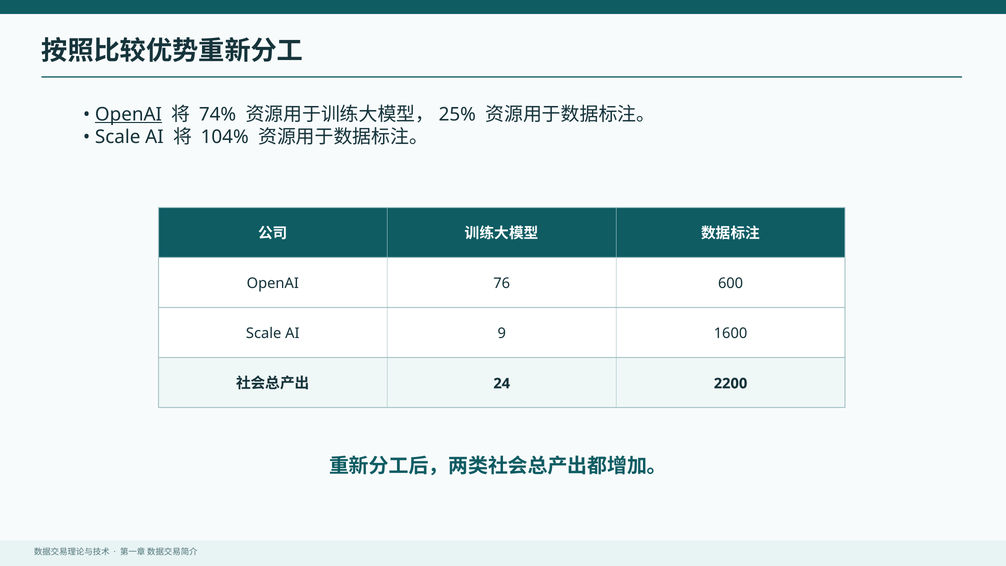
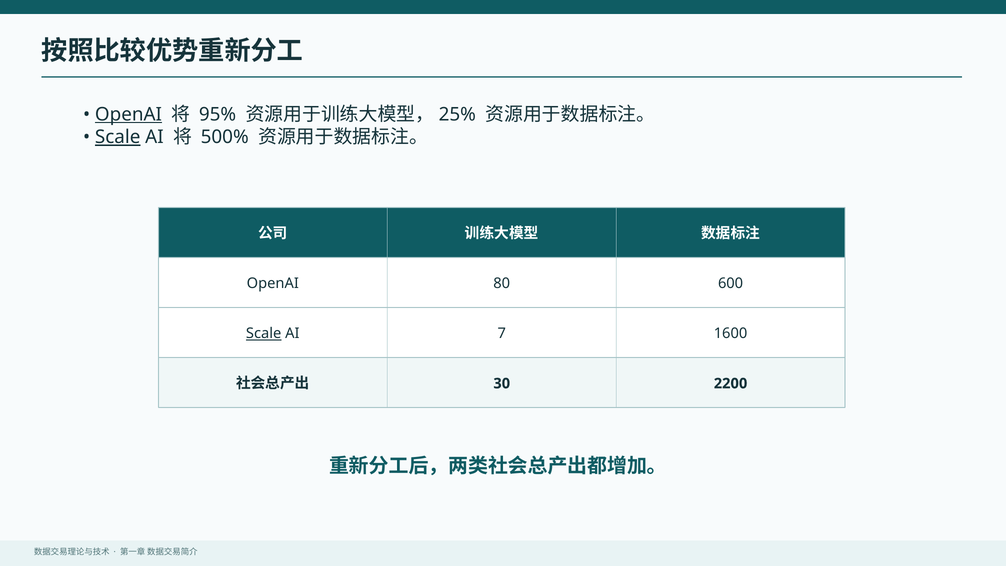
74%: 74% -> 95%
Scale at (118, 137) underline: none -> present
104%: 104% -> 500%
76: 76 -> 80
Scale at (264, 333) underline: none -> present
9: 9 -> 7
24: 24 -> 30
